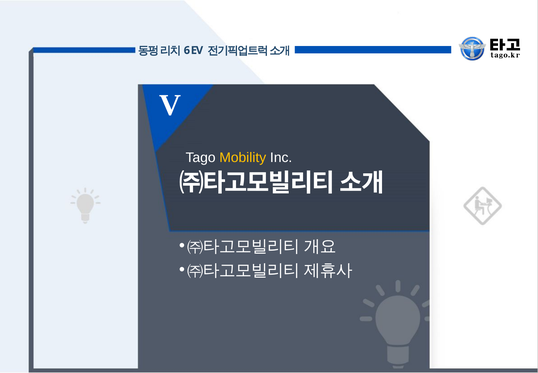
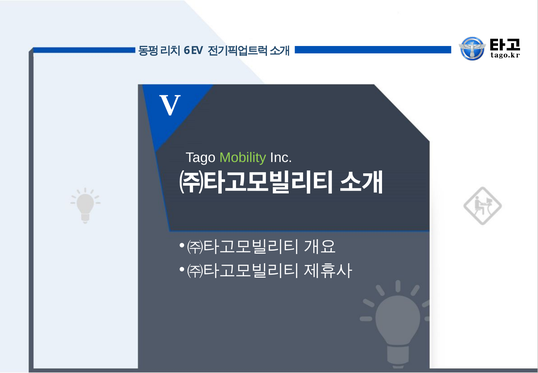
Mobility colour: yellow -> light green
